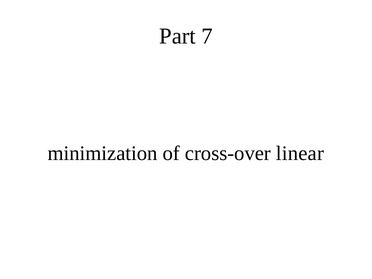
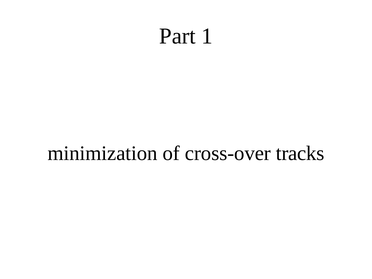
7: 7 -> 1
linear: linear -> tracks
